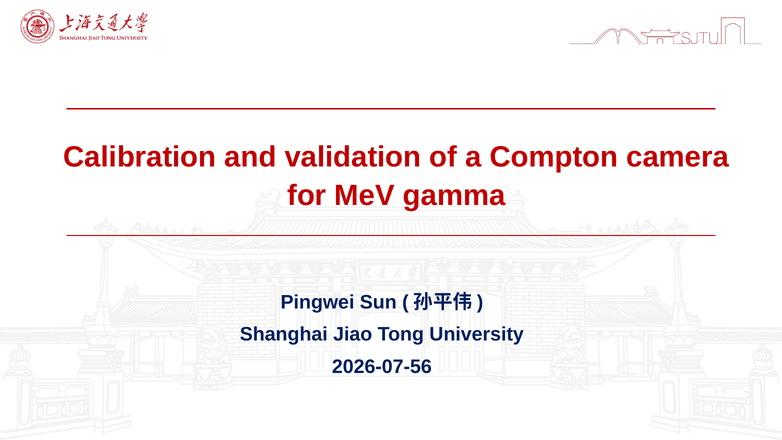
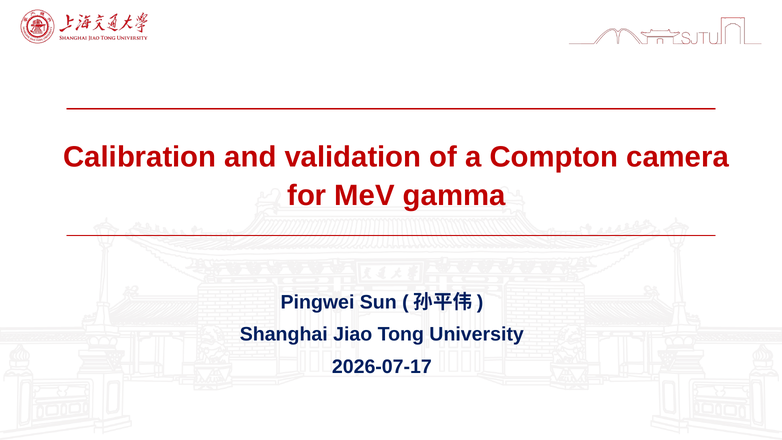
2026-07-56: 2026-07-56 -> 2026-07-17
